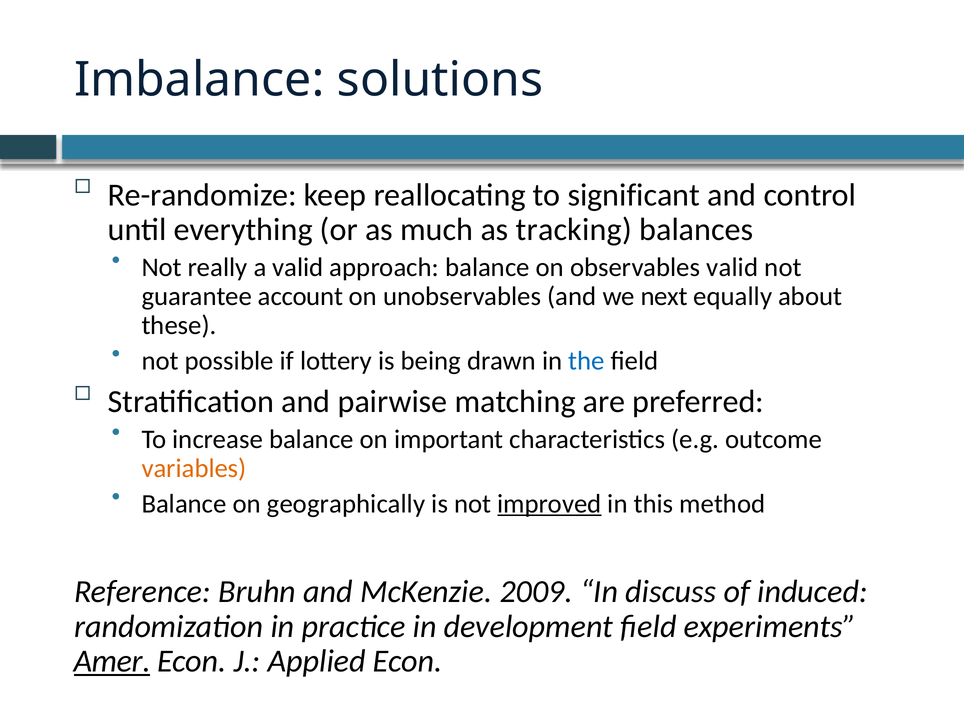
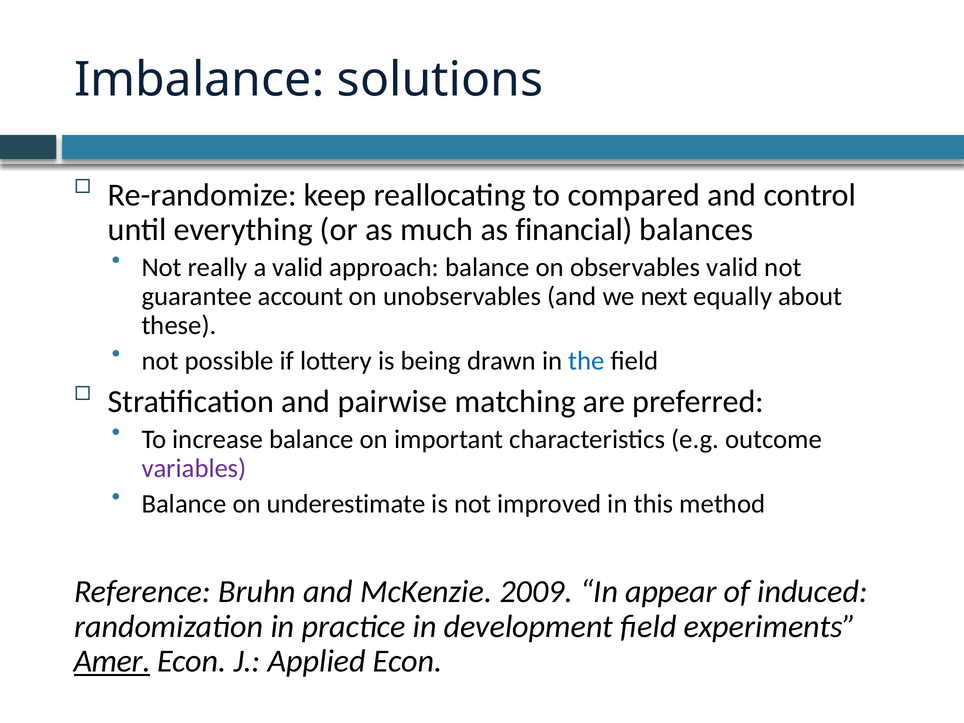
significant: significant -> compared
tracking: tracking -> financial
variables colour: orange -> purple
geographically: geographically -> underestimate
improved underline: present -> none
discuss: discuss -> appear
